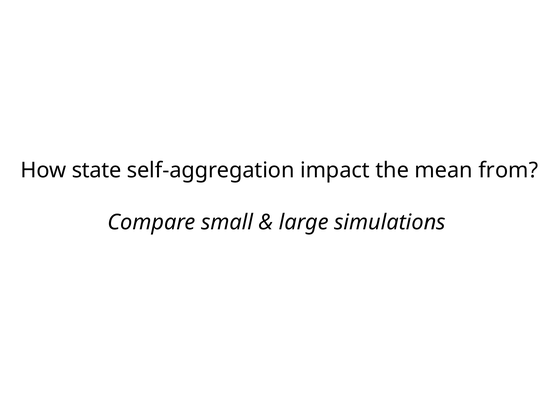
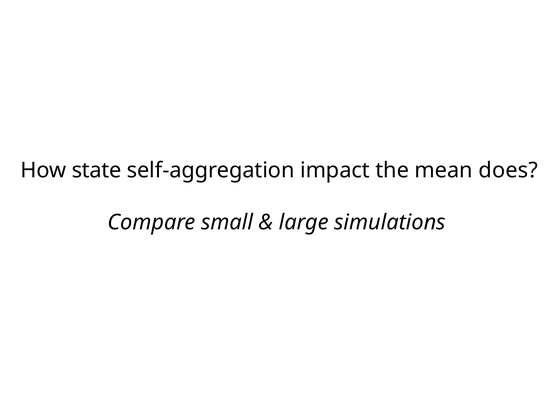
from: from -> does
